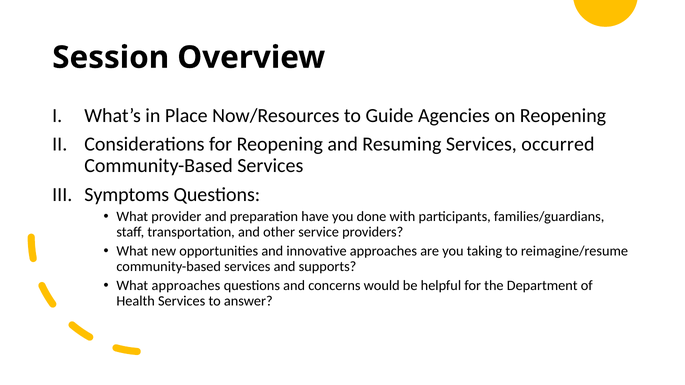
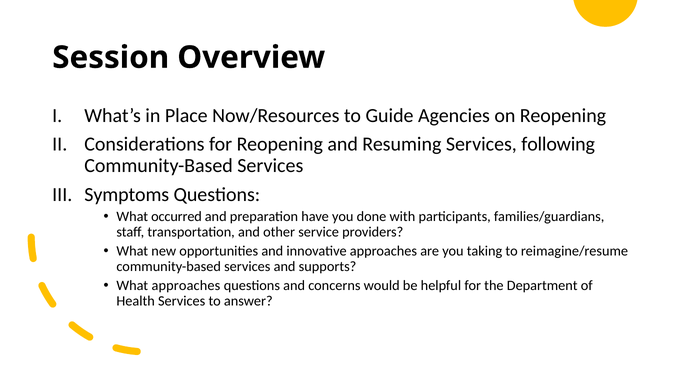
occurred: occurred -> following
provider: provider -> occurred
